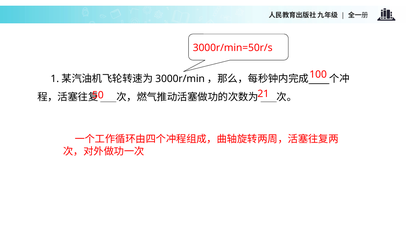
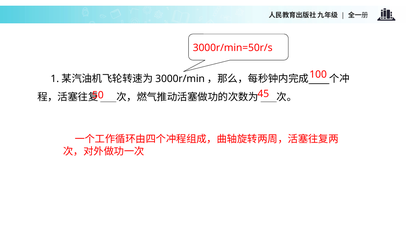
21: 21 -> 45
